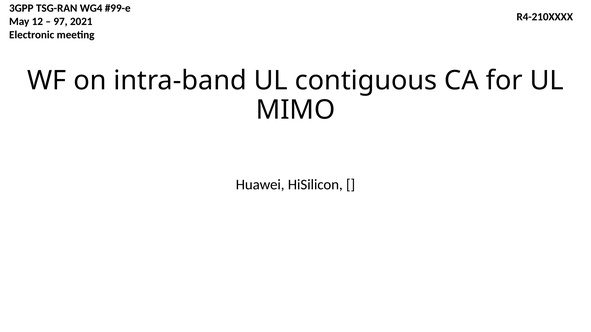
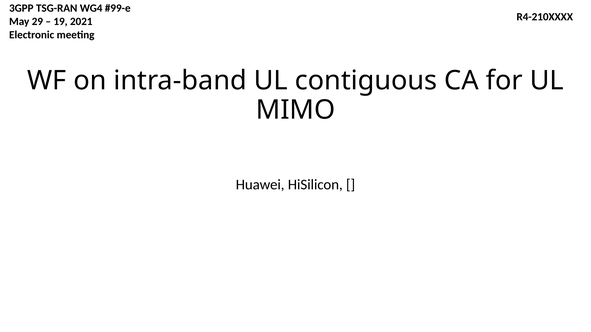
12: 12 -> 29
97: 97 -> 19
